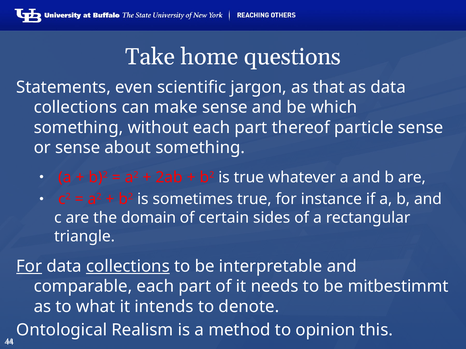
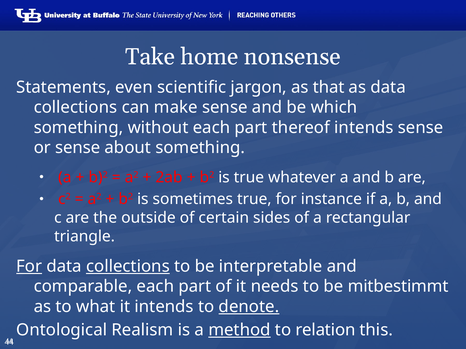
questions: questions -> nonsense
thereof particle: particle -> intends
domain: domain -> outside
denote underline: none -> present
method underline: none -> present
opinion: opinion -> relation
